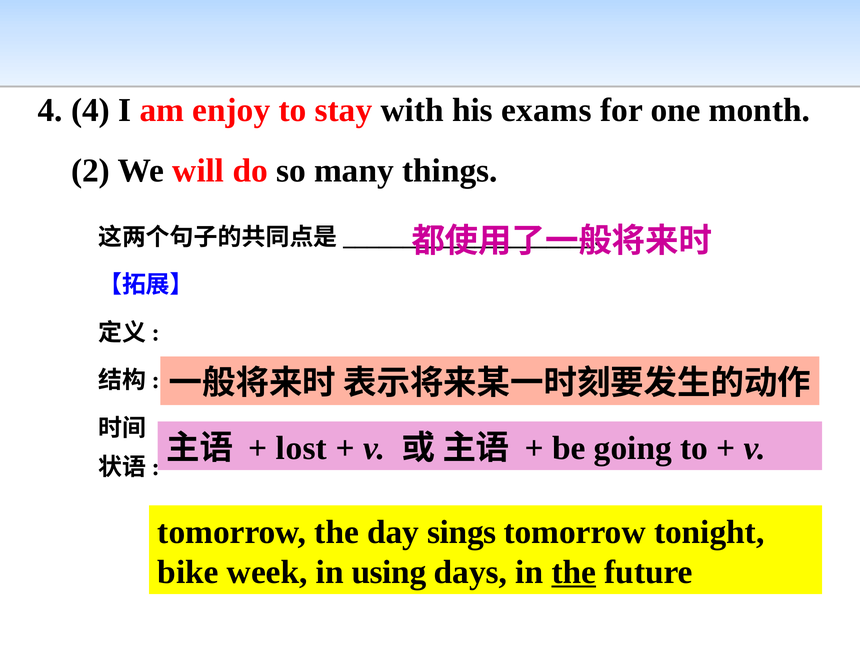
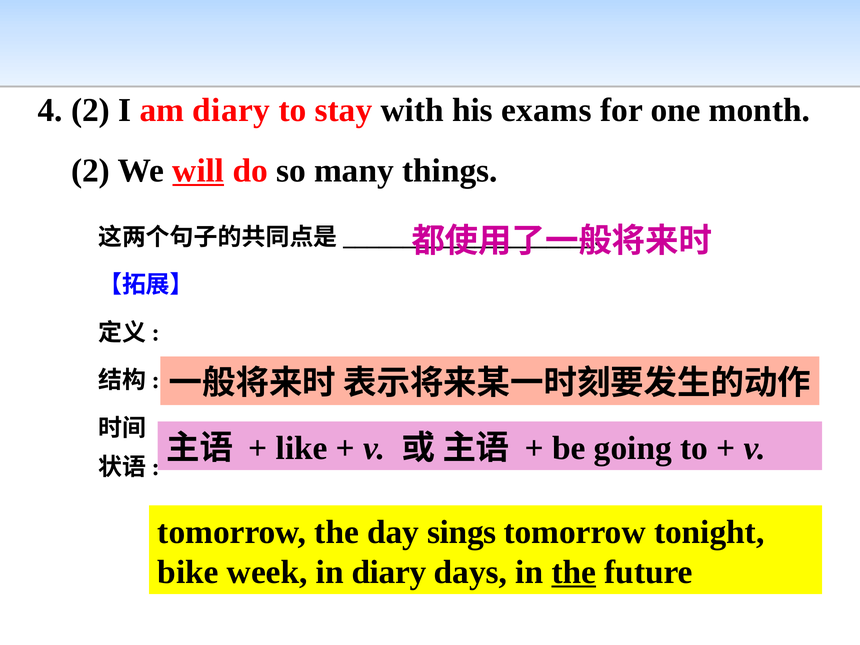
4 4: 4 -> 2
am enjoy: enjoy -> diary
will underline: none -> present
lost: lost -> like
in using: using -> diary
